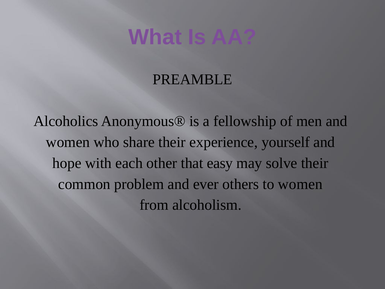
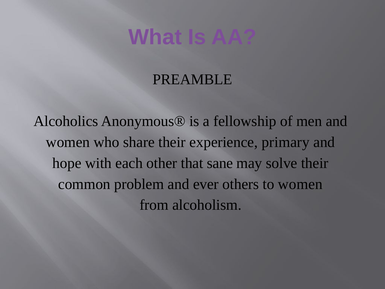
yourself: yourself -> primary
easy: easy -> sane
